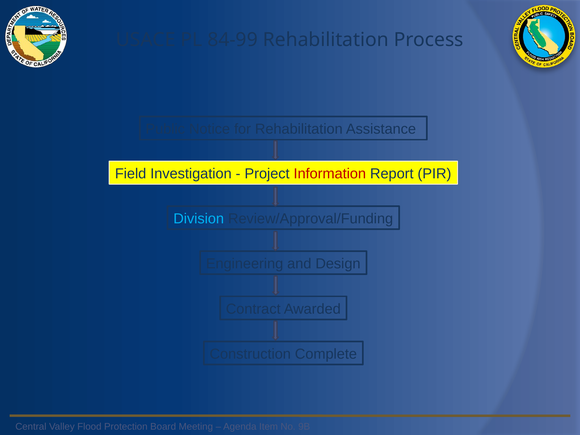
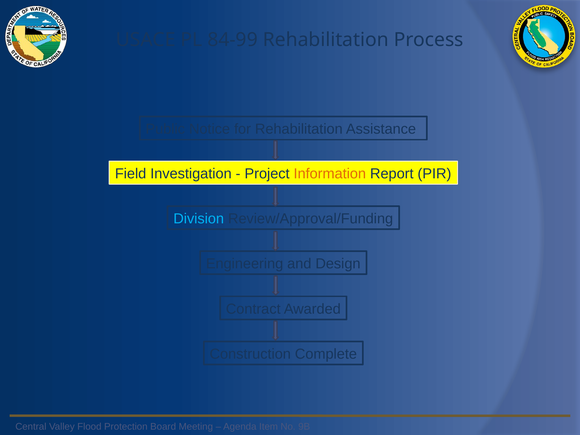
Information colour: red -> orange
